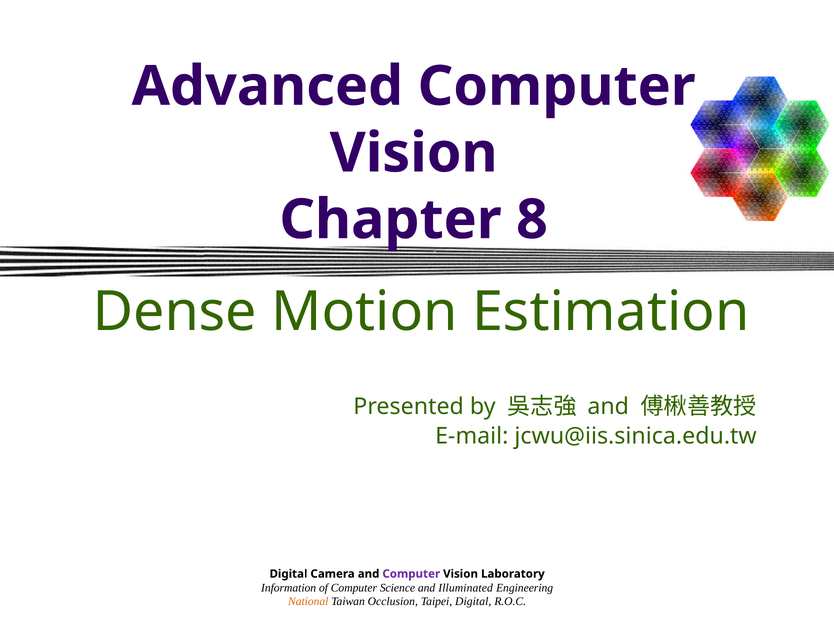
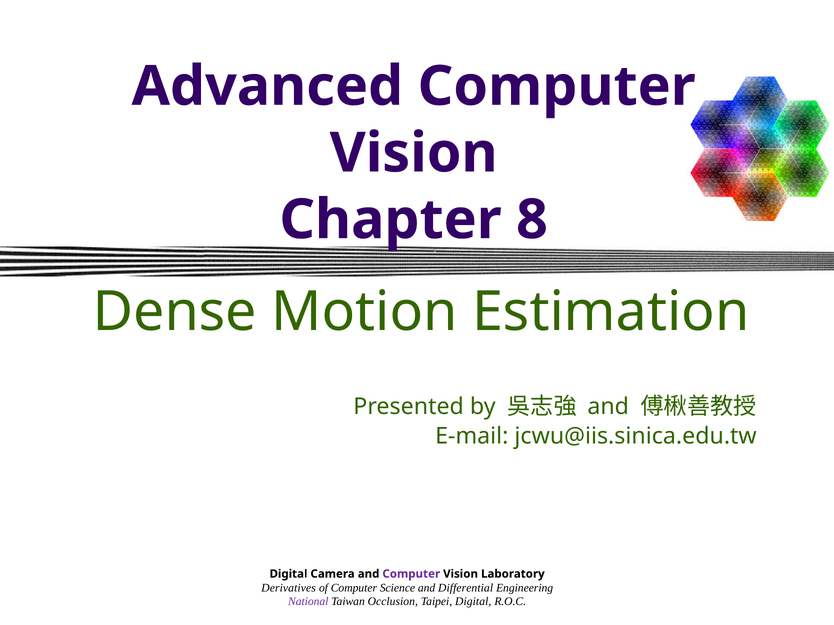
Information: Information -> Derivatives
Illuminated: Illuminated -> Differential
National colour: orange -> purple
